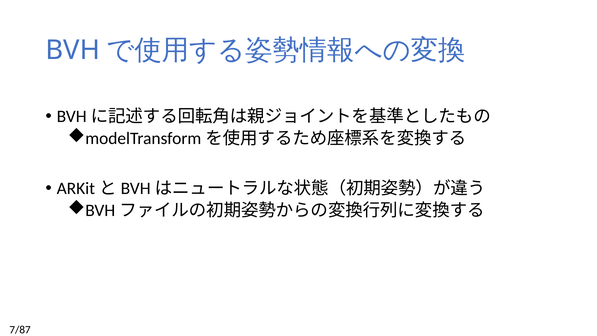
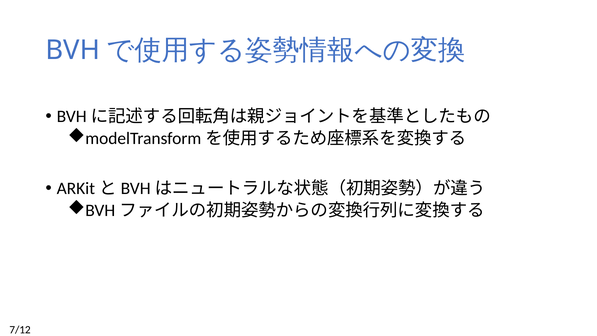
7/87: 7/87 -> 7/12
